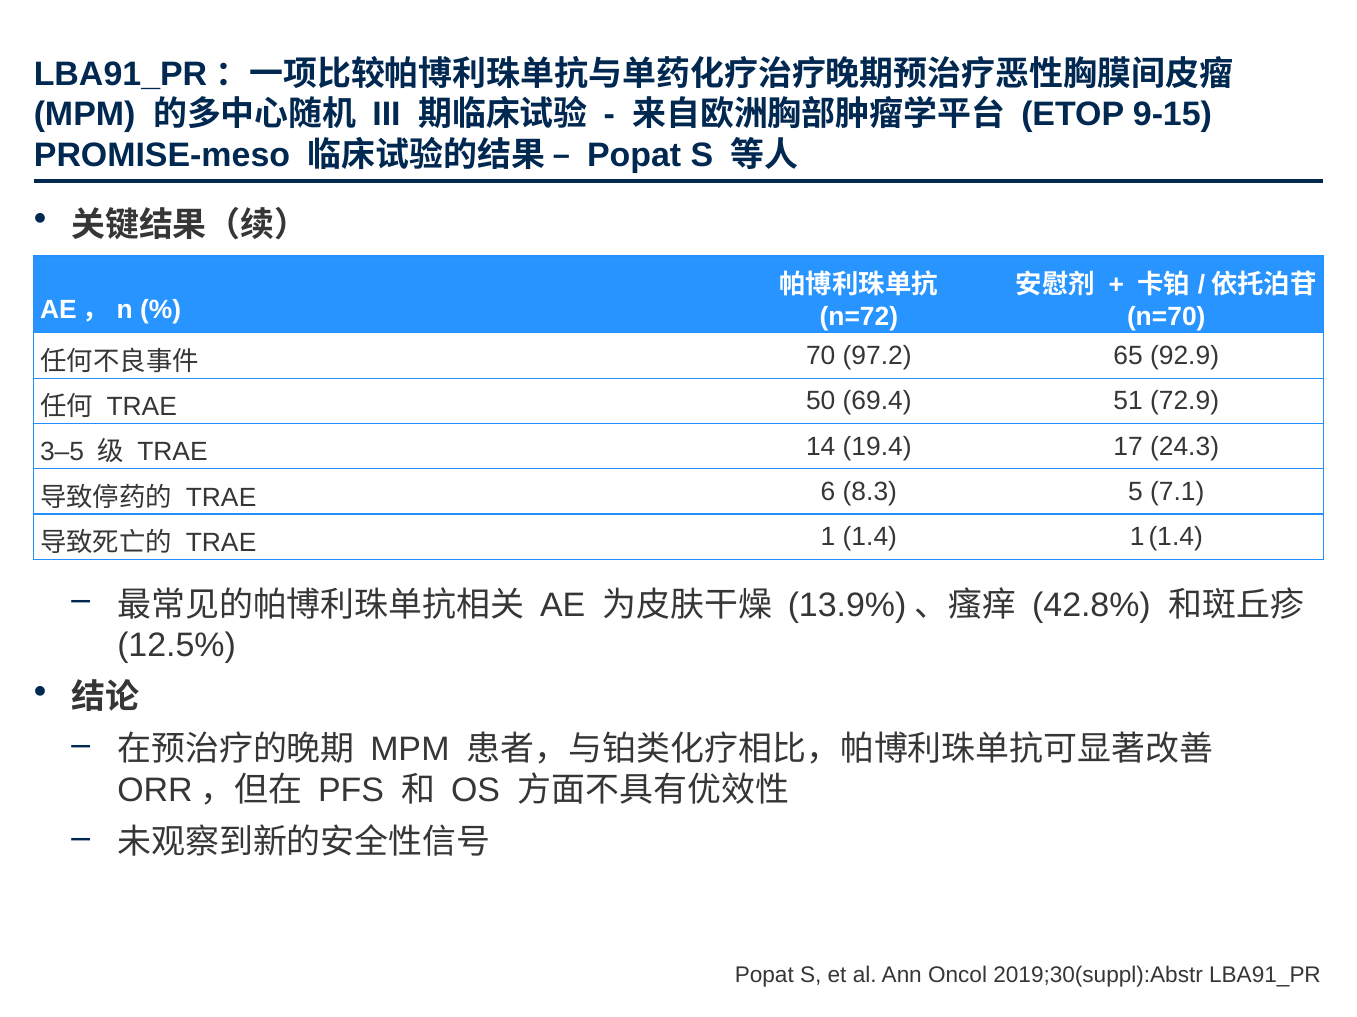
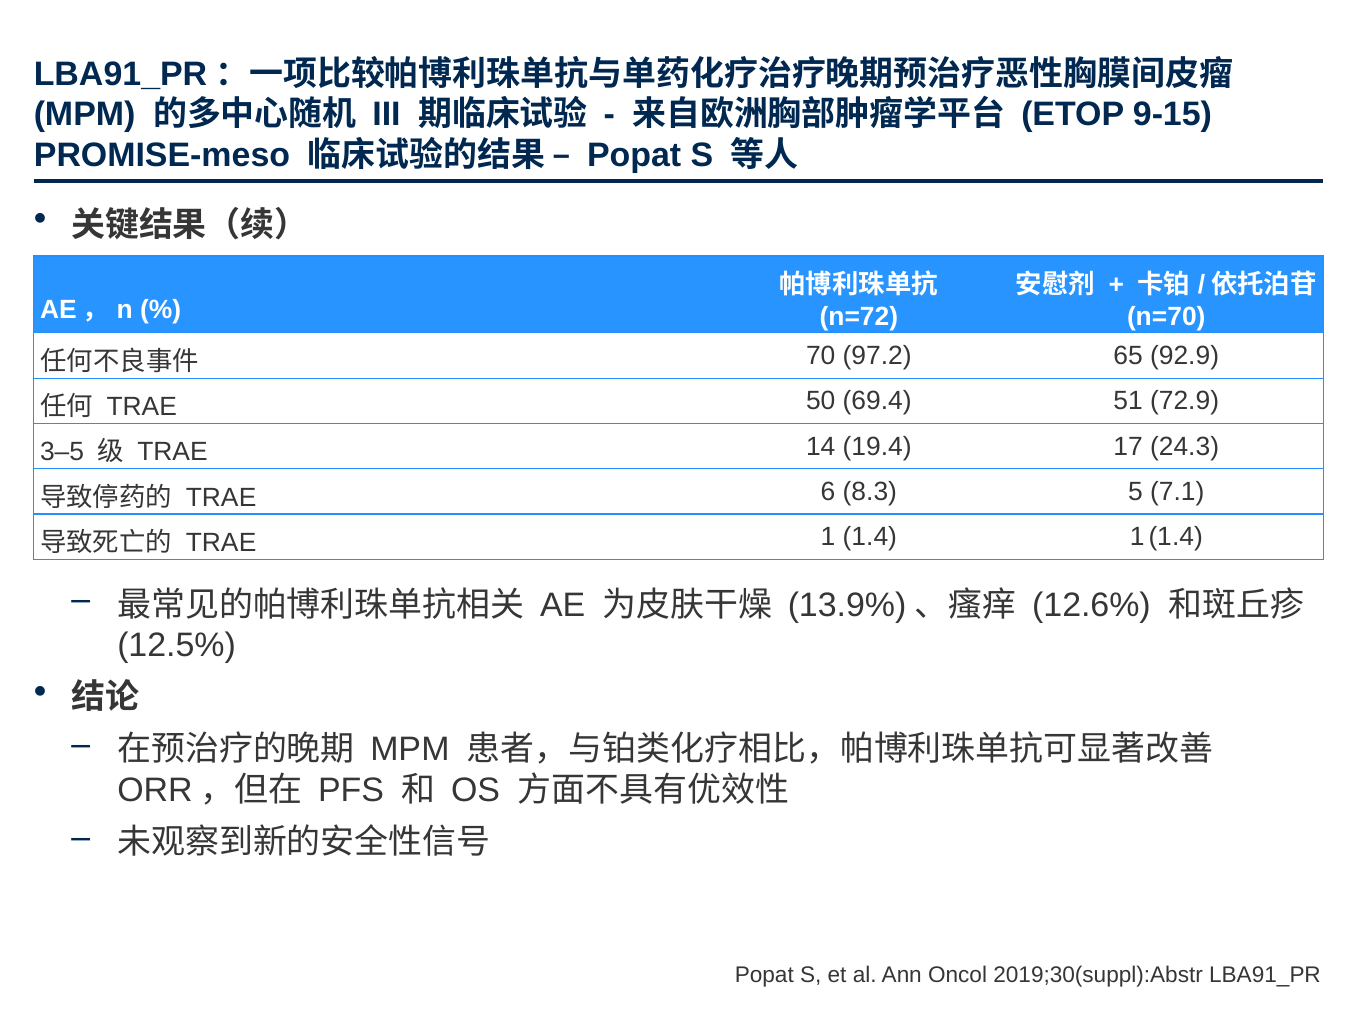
42.8%: 42.8% -> 12.6%
